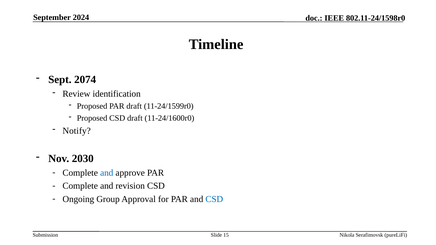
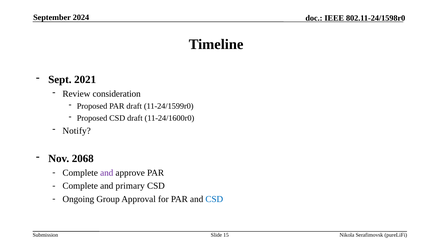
2074: 2074 -> 2021
identification: identification -> consideration
2030: 2030 -> 2068
and at (107, 173) colour: blue -> purple
revision: revision -> primary
